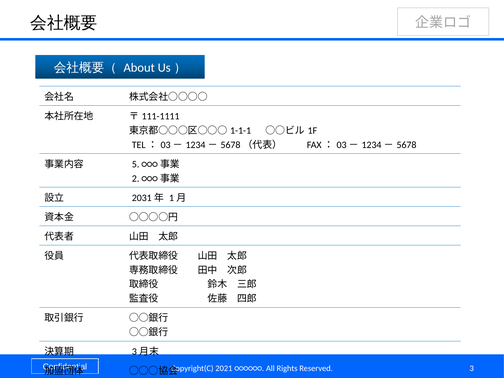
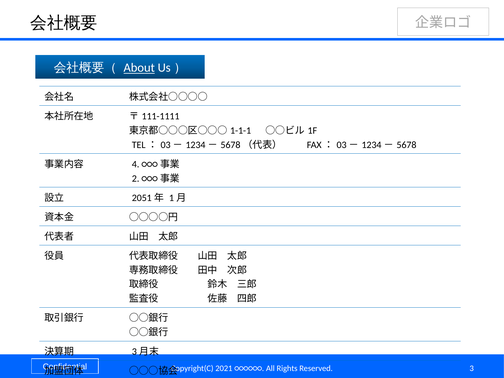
About underline: none -> present
5: 5 -> 4
2031: 2031 -> 2051
